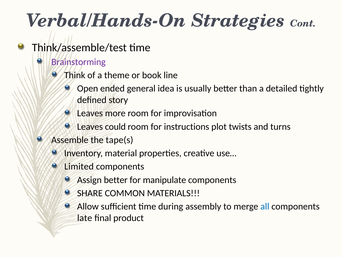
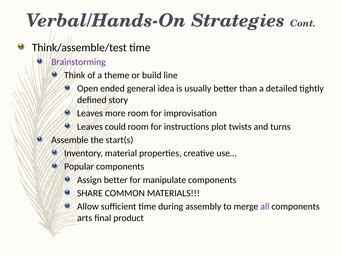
book: book -> build
tape(s: tape(s -> start(s
Limited: Limited -> Popular
all colour: blue -> purple
late: late -> arts
